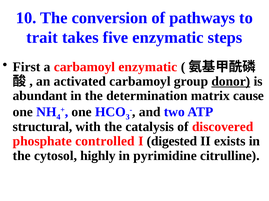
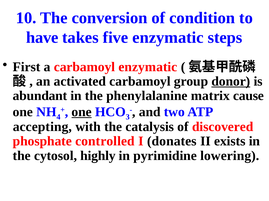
pathways: pathways -> condition
trait: trait -> have
determination: determination -> phenylalanine
one at (82, 112) underline: none -> present
structural: structural -> accepting
digested: digested -> donates
citrulline: citrulline -> lowering
